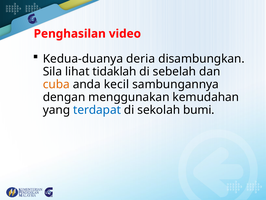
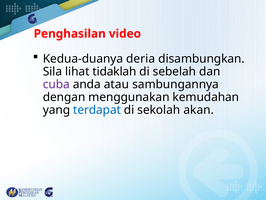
cuba colour: orange -> purple
kecil: kecil -> atau
bumi: bumi -> akan
